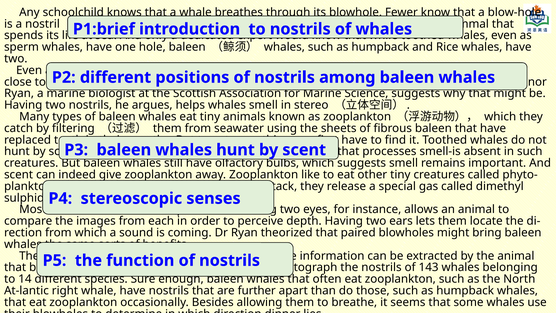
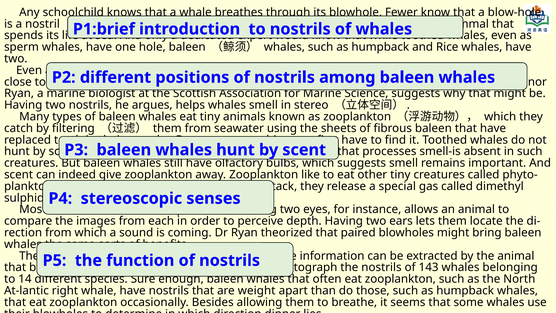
are further: further -> weight
